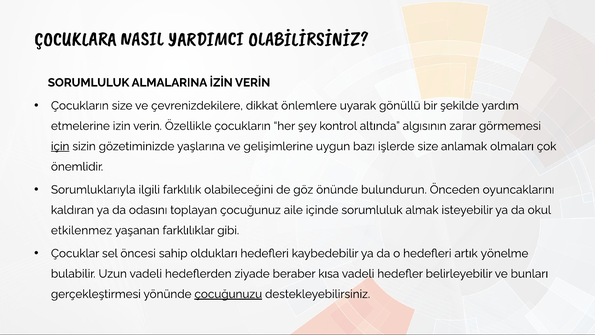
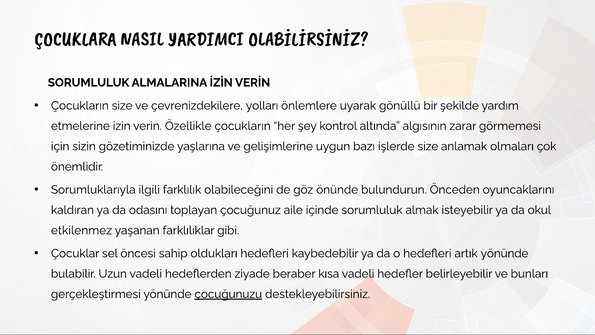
dikkat: dikkat -> yolları
için underline: present -> none
artık yönelme: yönelme -> yönünde
